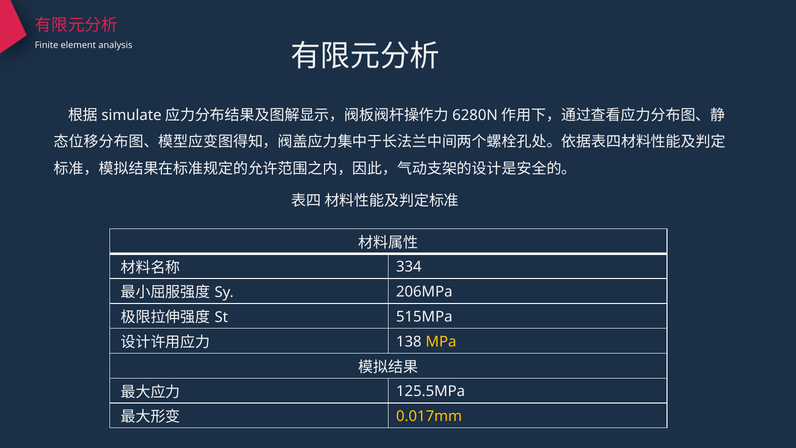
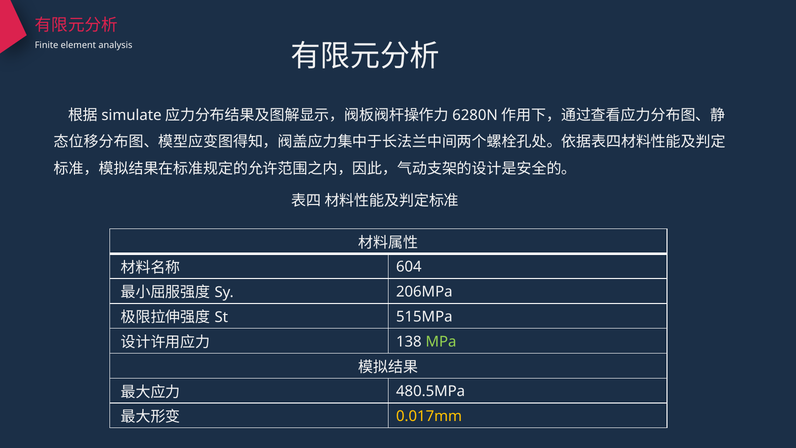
334: 334 -> 604
MPa colour: yellow -> light green
125.5MPa: 125.5MPa -> 480.5MPa
